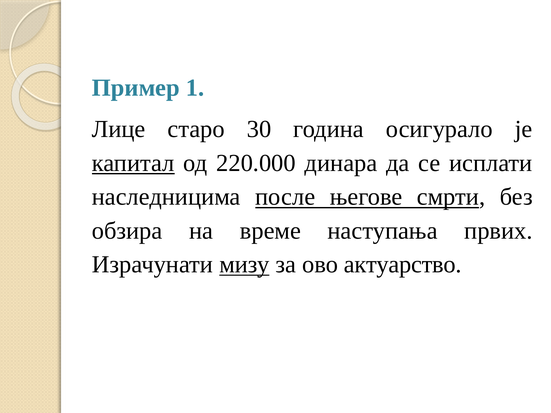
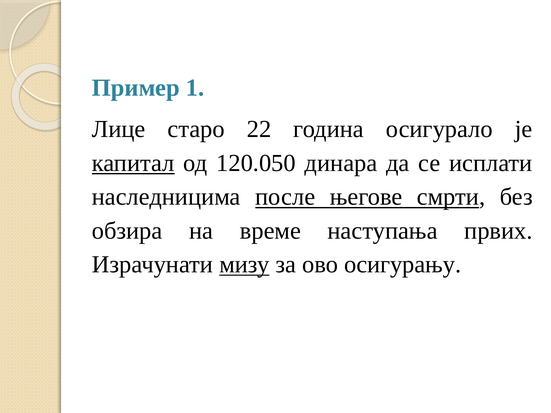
30: 30 -> 22
220.000: 220.000 -> 120.050
актуарство: актуарство -> осигурању
